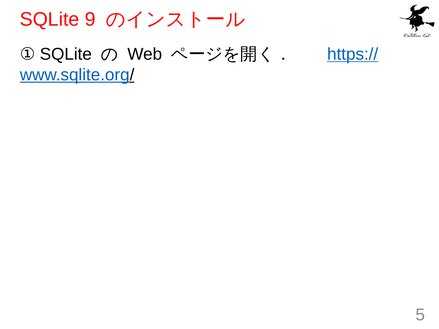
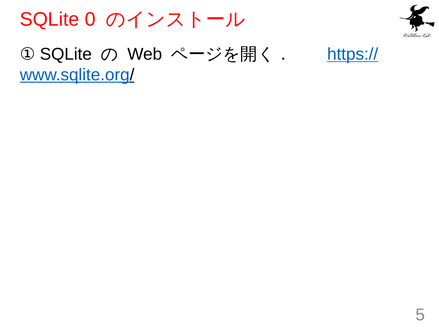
9: 9 -> 0
